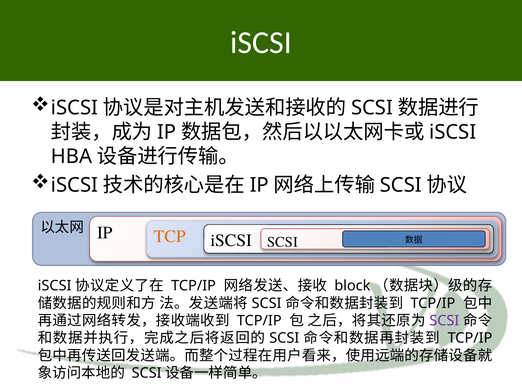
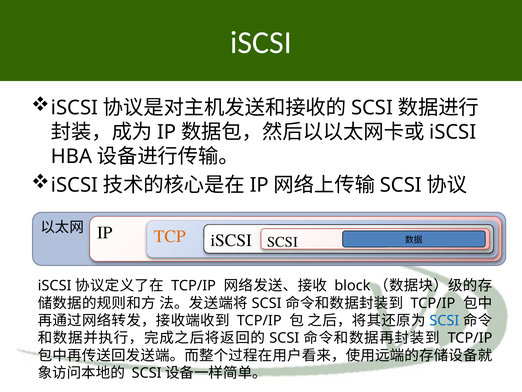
SCSI at (444, 320) colour: purple -> blue
